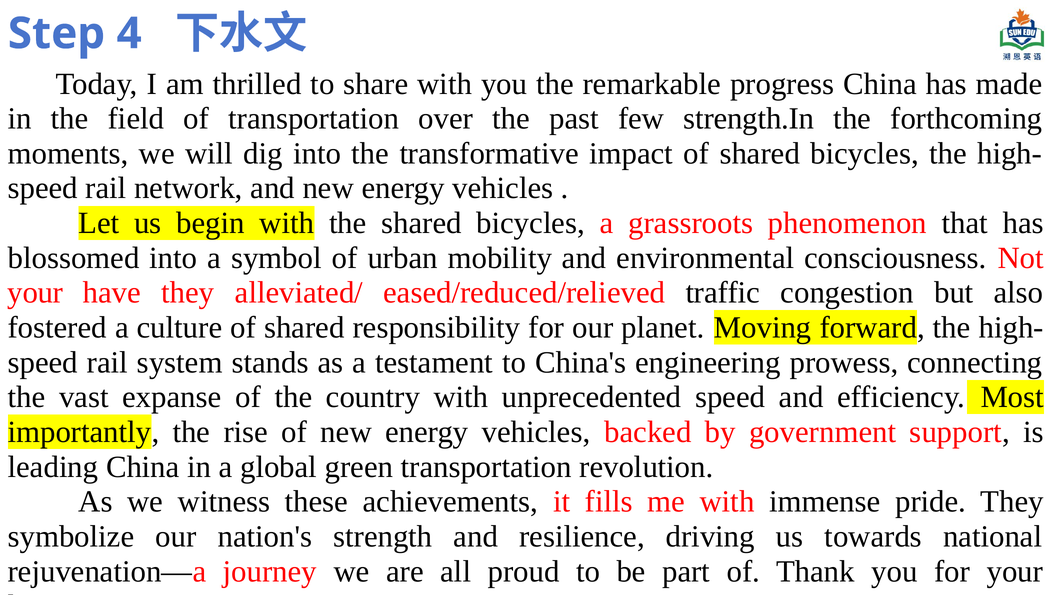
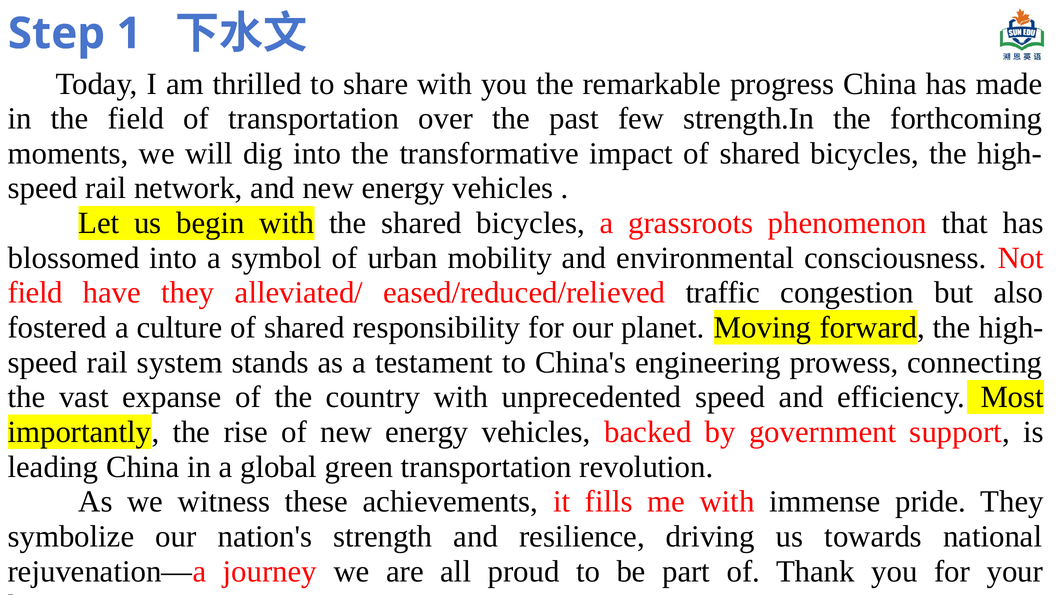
4: 4 -> 1
your at (35, 293): your -> field
